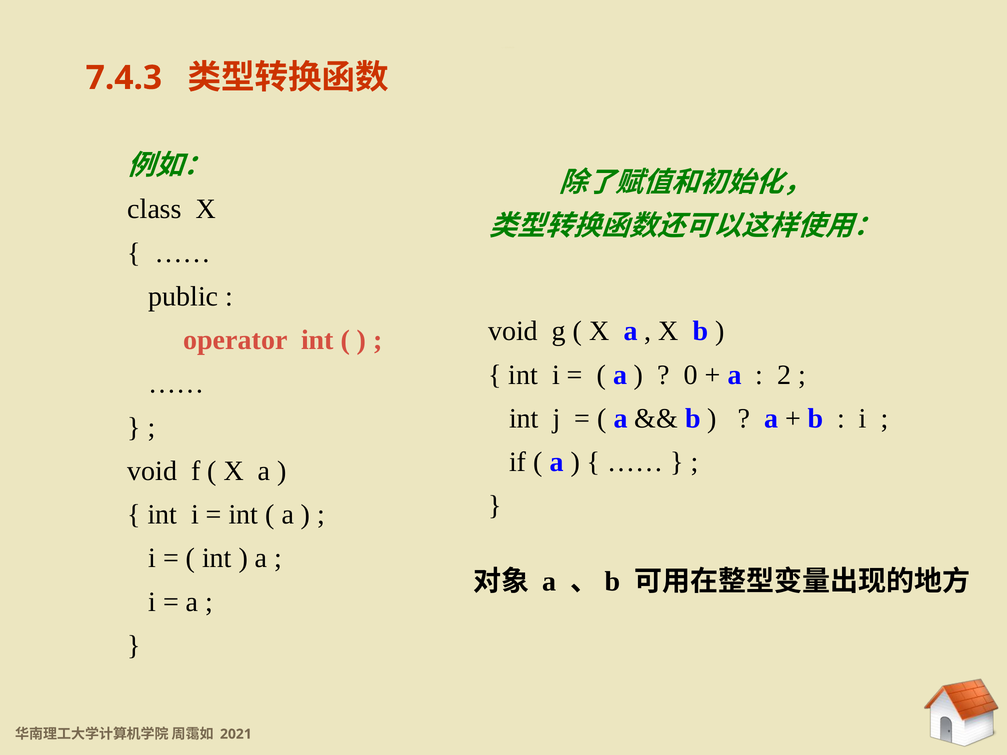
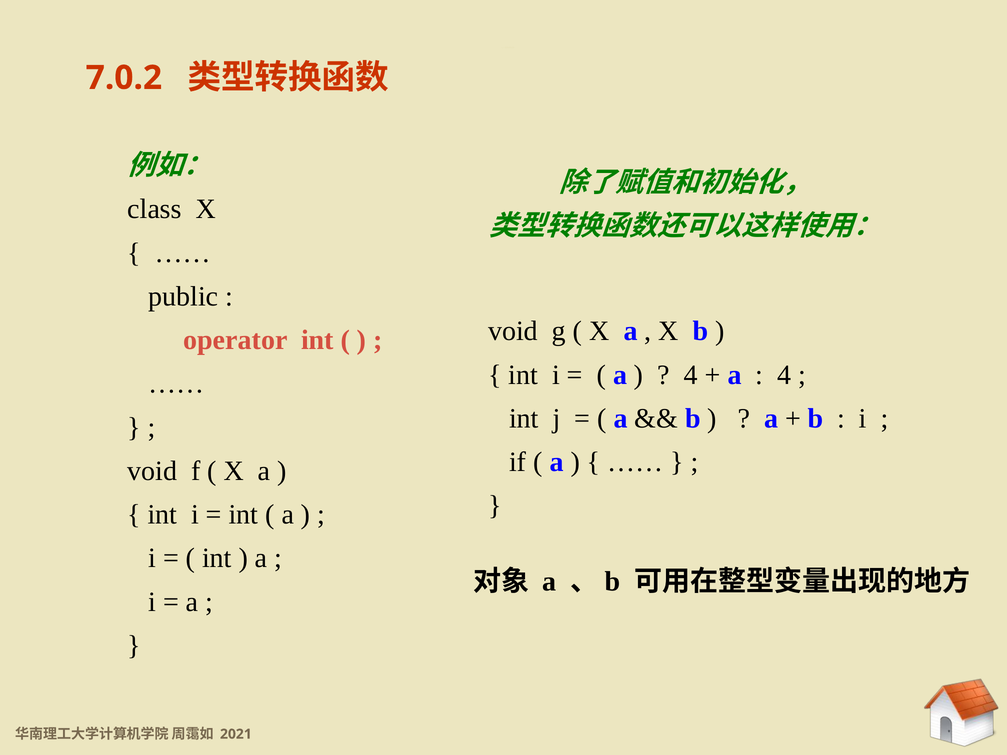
7.4.3: 7.4.3 -> 7.0.2
0 at (691, 375): 0 -> 4
2 at (784, 375): 2 -> 4
